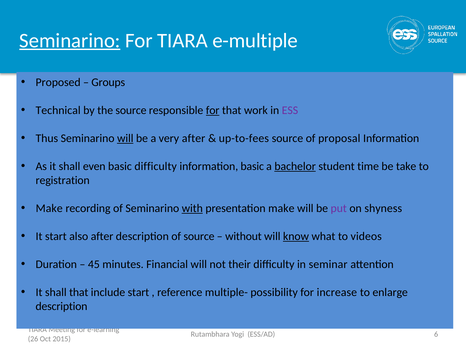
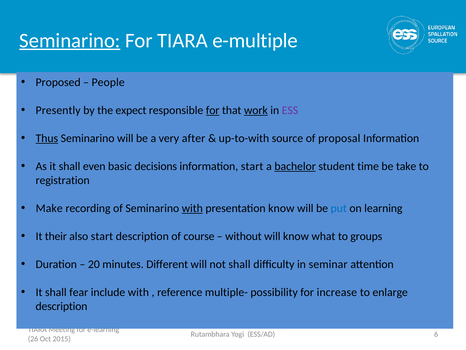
Groups: Groups -> People
Technical: Technical -> Presently
the source: source -> expect
work underline: none -> present
Thus underline: none -> present
will at (125, 138) underline: present -> none
up-to-fees: up-to-fees -> up-to-with
basic difficulty: difficulty -> decisions
information basic: basic -> start
presentation make: make -> know
put colour: purple -> blue
shyness: shyness -> learning
It start: start -> their
also after: after -> start
of source: source -> course
know at (296, 236) underline: present -> none
videos: videos -> groups
45: 45 -> 20
Financial: Financial -> Different
not their: their -> shall
shall that: that -> fear
include start: start -> with
